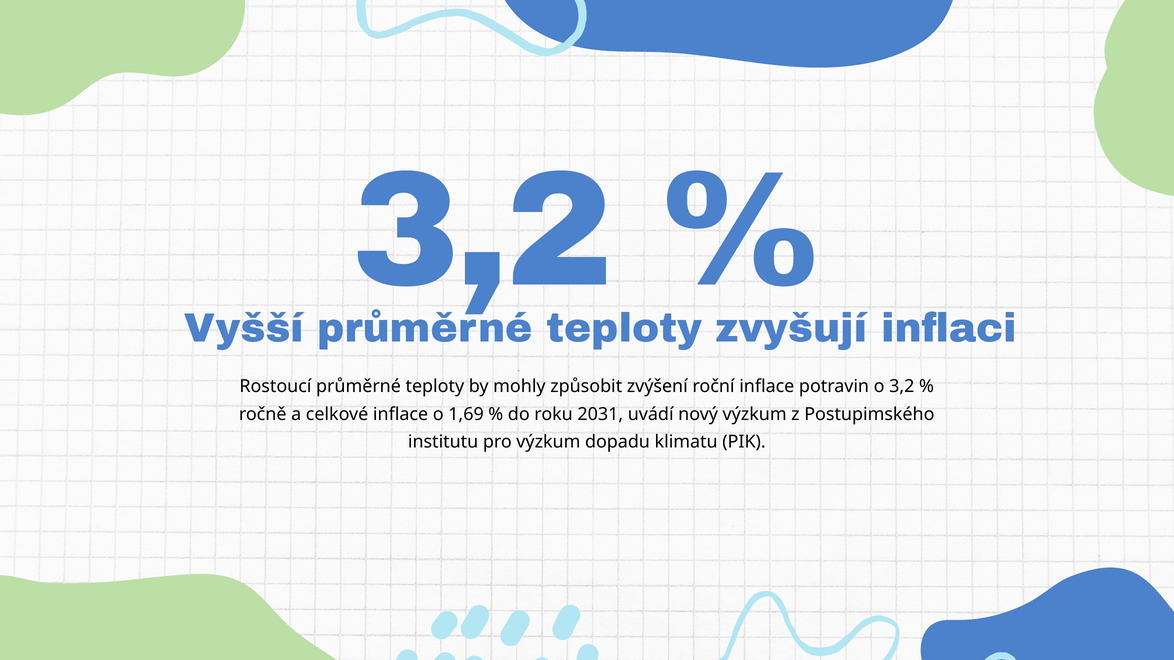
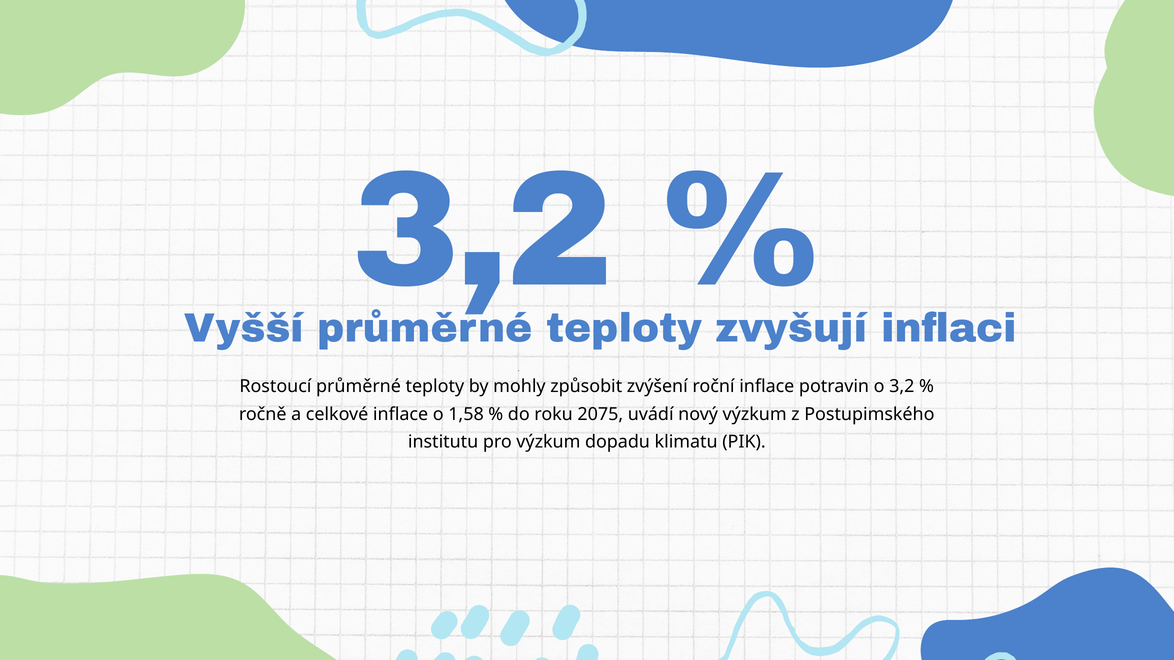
1,69: 1,69 -> 1,58
2031: 2031 -> 2075
